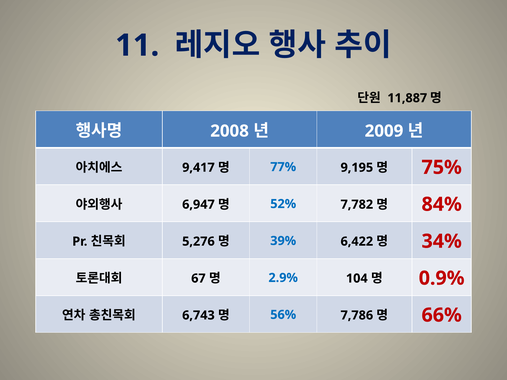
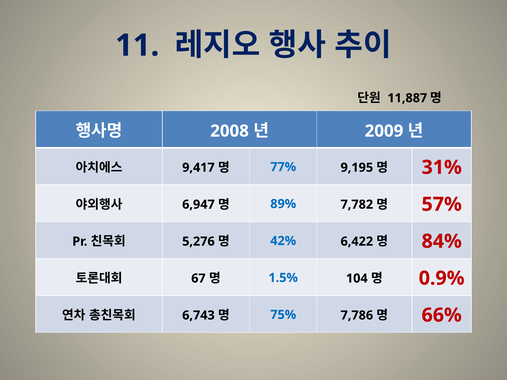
75%: 75% -> 31%
52%: 52% -> 89%
84%: 84% -> 57%
39%: 39% -> 42%
34%: 34% -> 84%
2.9%: 2.9% -> 1.5%
56%: 56% -> 75%
